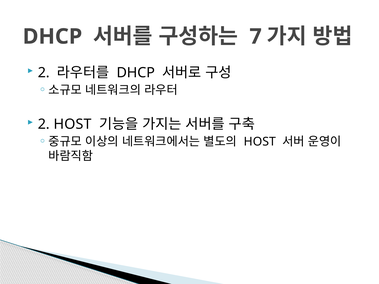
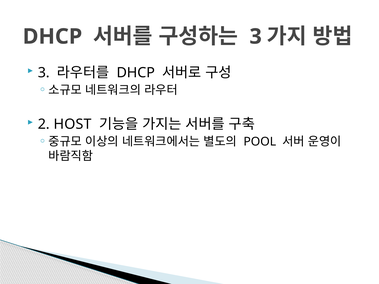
7 at (256, 37): 7 -> 3
2 at (44, 73): 2 -> 3
HOST at (260, 142): HOST -> POOL
